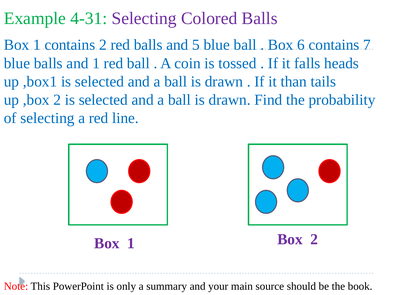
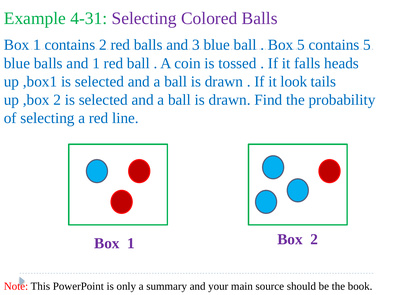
5: 5 -> 3
Box 6: 6 -> 5
contains 7: 7 -> 5
than: than -> look
